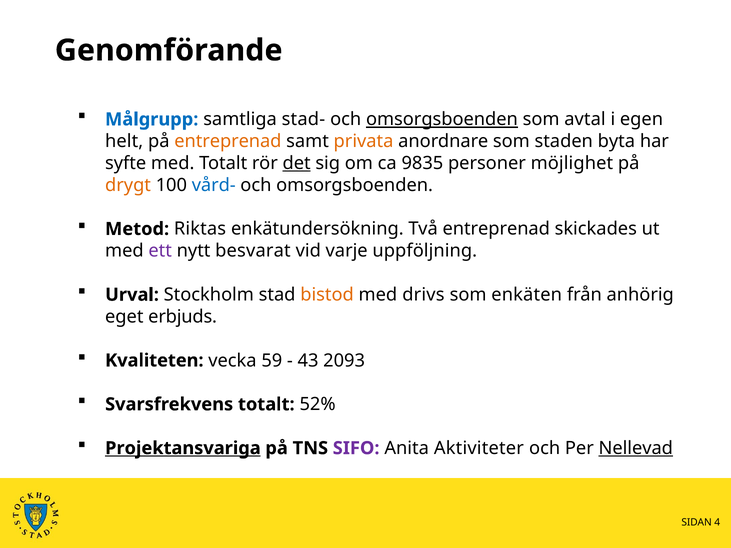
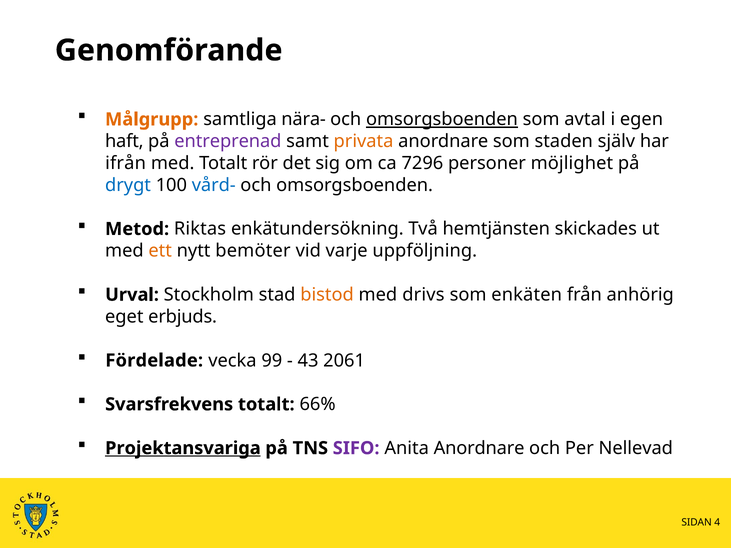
Målgrupp colour: blue -> orange
stad-: stad- -> nära-
helt: helt -> haft
entreprenad at (228, 141) colour: orange -> purple
byta: byta -> själv
syfte: syfte -> ifrån
det underline: present -> none
9835: 9835 -> 7296
drygt colour: orange -> blue
Två entreprenad: entreprenad -> hemtjänsten
ett colour: purple -> orange
besvarat: besvarat -> bemöter
Kvaliteten: Kvaliteten -> Fördelade
59: 59 -> 99
2093: 2093 -> 2061
52%: 52% -> 66%
Anita Aktiviteter: Aktiviteter -> Anordnare
Nellevad underline: present -> none
